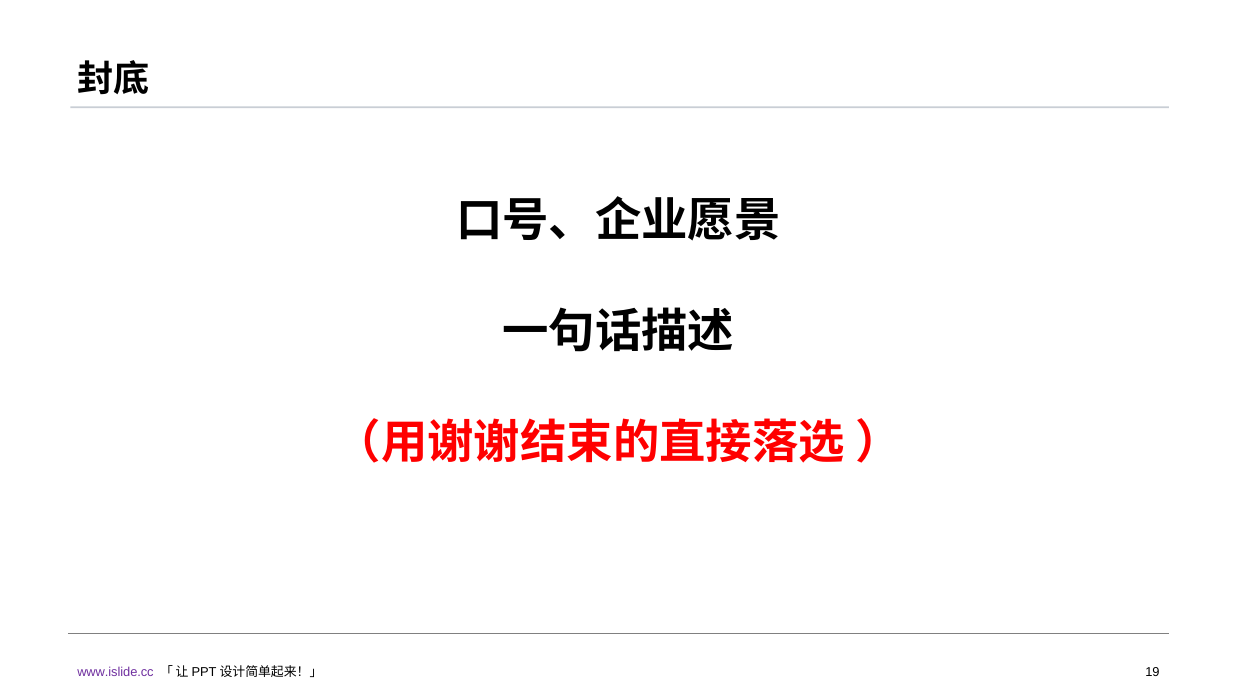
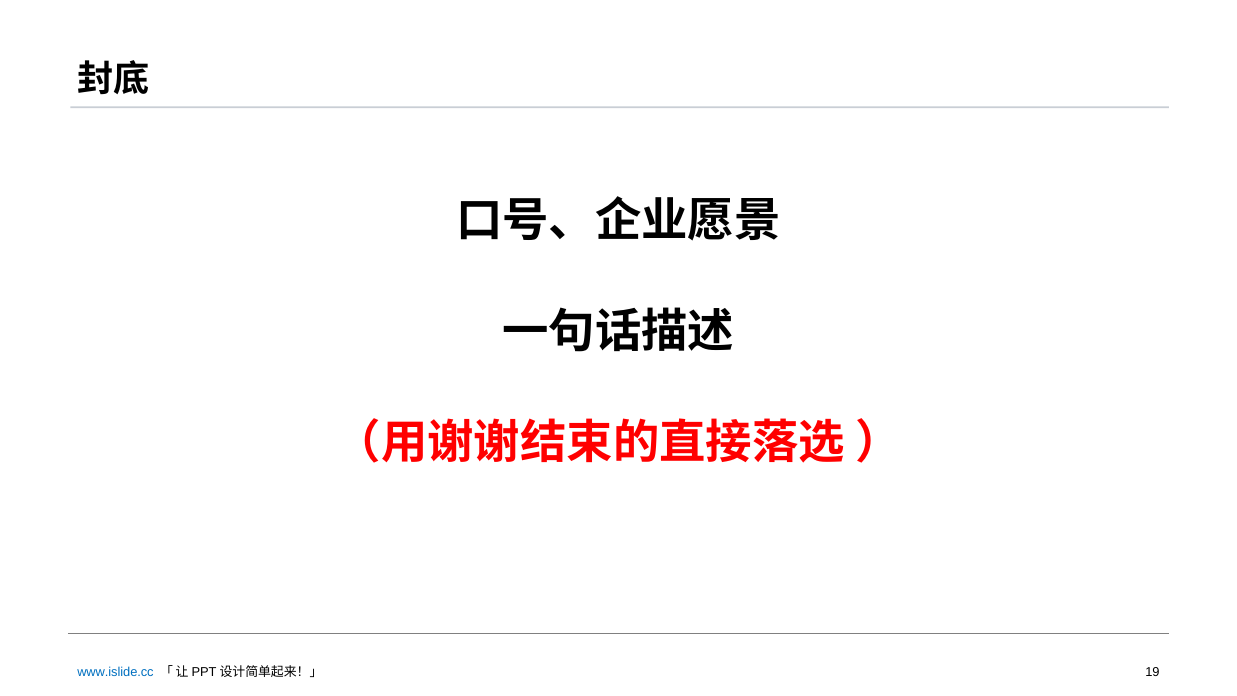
www.islide.cc colour: purple -> blue
